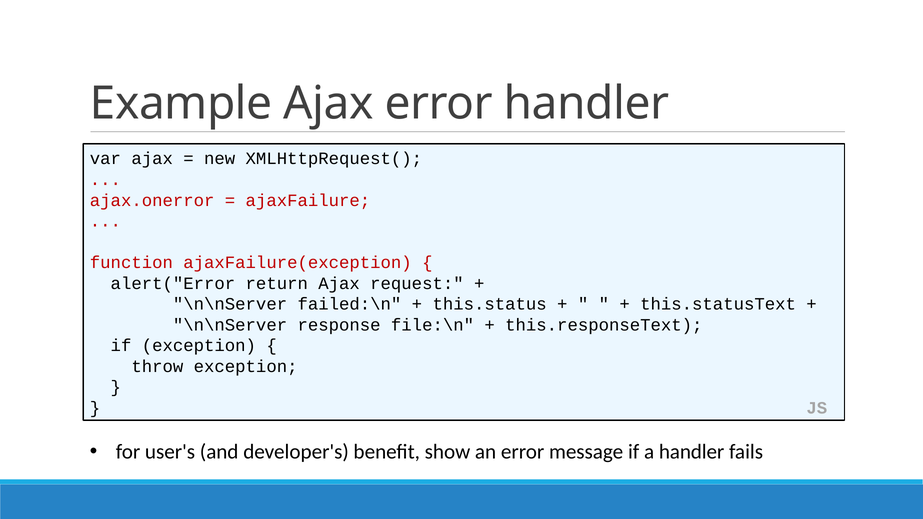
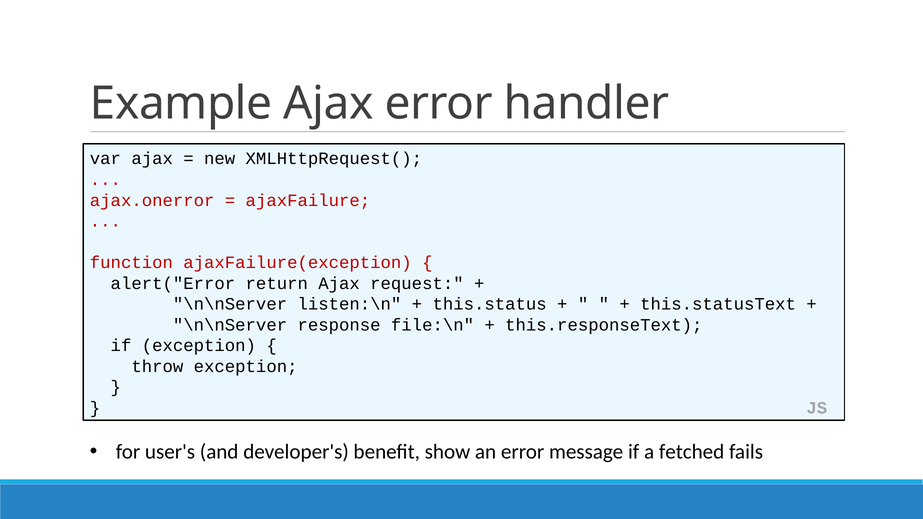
failed:\n: failed:\n -> listen:\n
a handler: handler -> fetched
